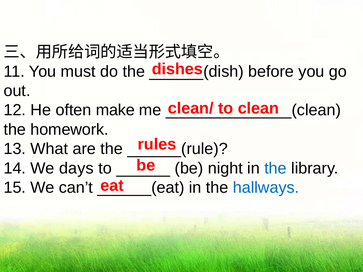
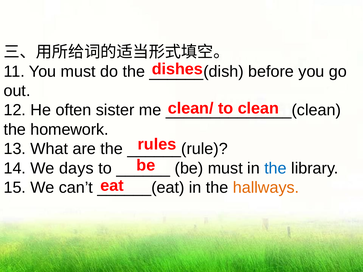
make: make -> sister
be night: night -> must
hallways colour: blue -> orange
